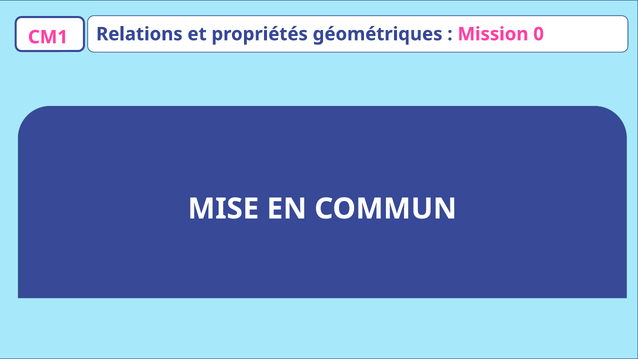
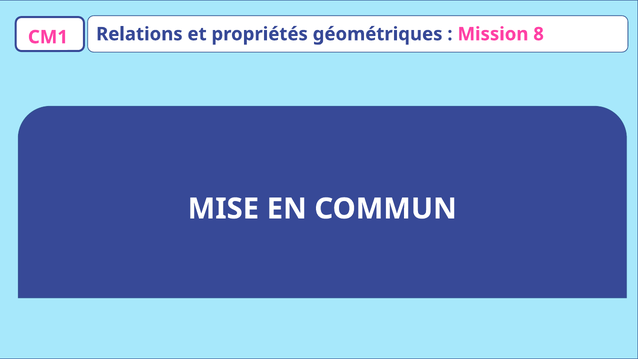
0: 0 -> 8
